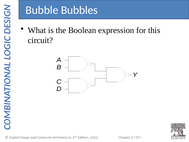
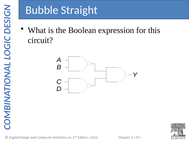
Bubbles: Bubbles -> Straight
